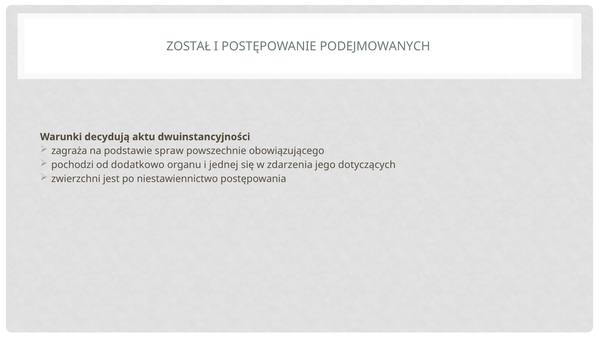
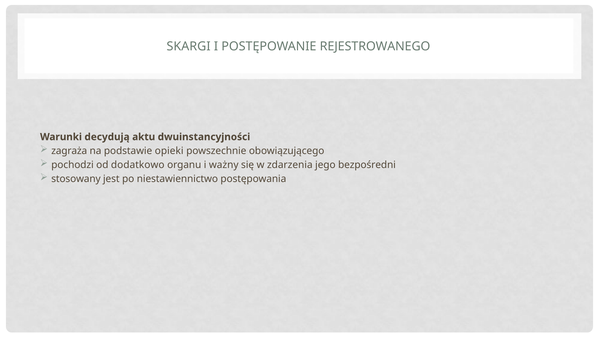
ZOSTAŁ: ZOSTAŁ -> SKARGI
PODEJMOWANYCH: PODEJMOWANYCH -> REJESTROWANEGO
spraw: spraw -> opieki
jednej: jednej -> ważny
dotyczących: dotyczących -> bezpośredni
zwierzchni: zwierzchni -> stosowany
